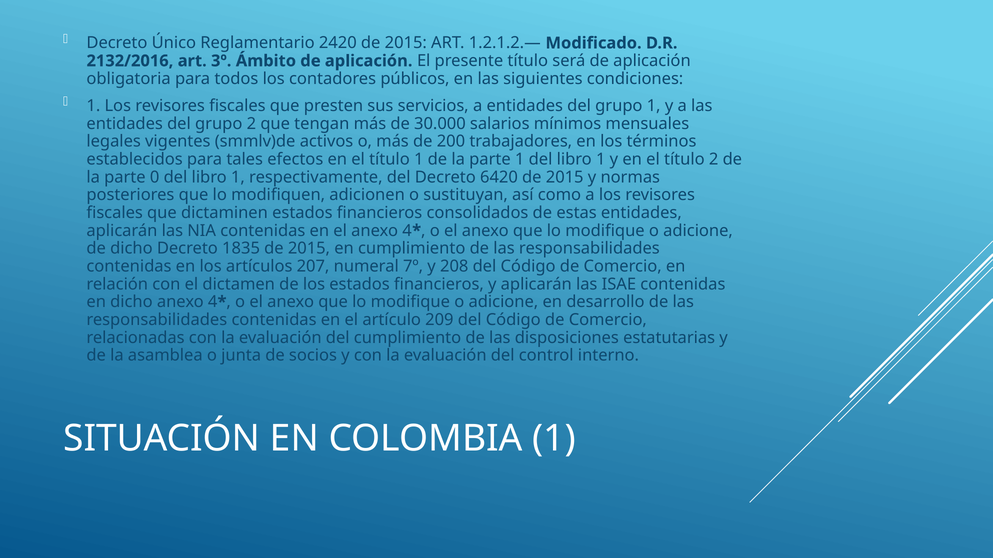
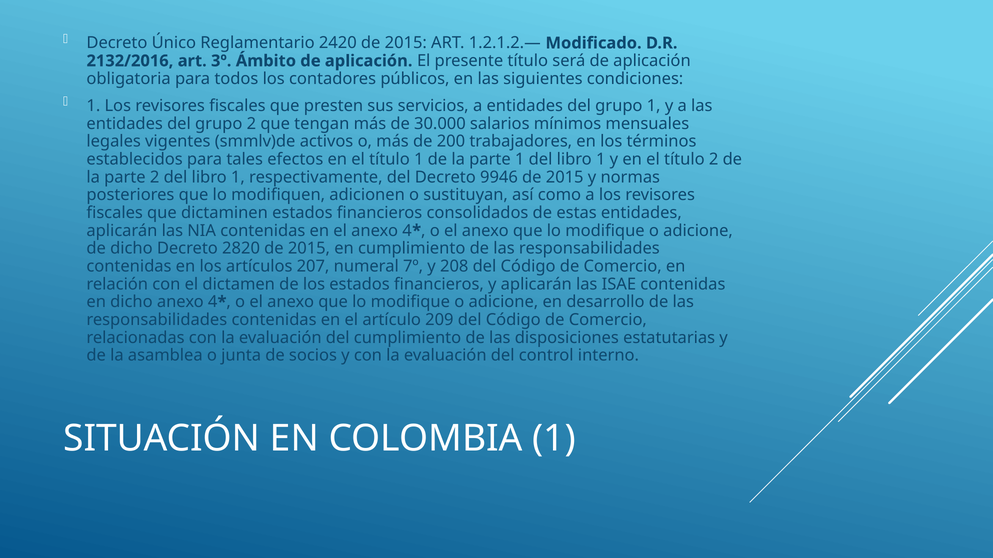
parte 0: 0 -> 2
6420: 6420 -> 9946
1835: 1835 -> 2820
